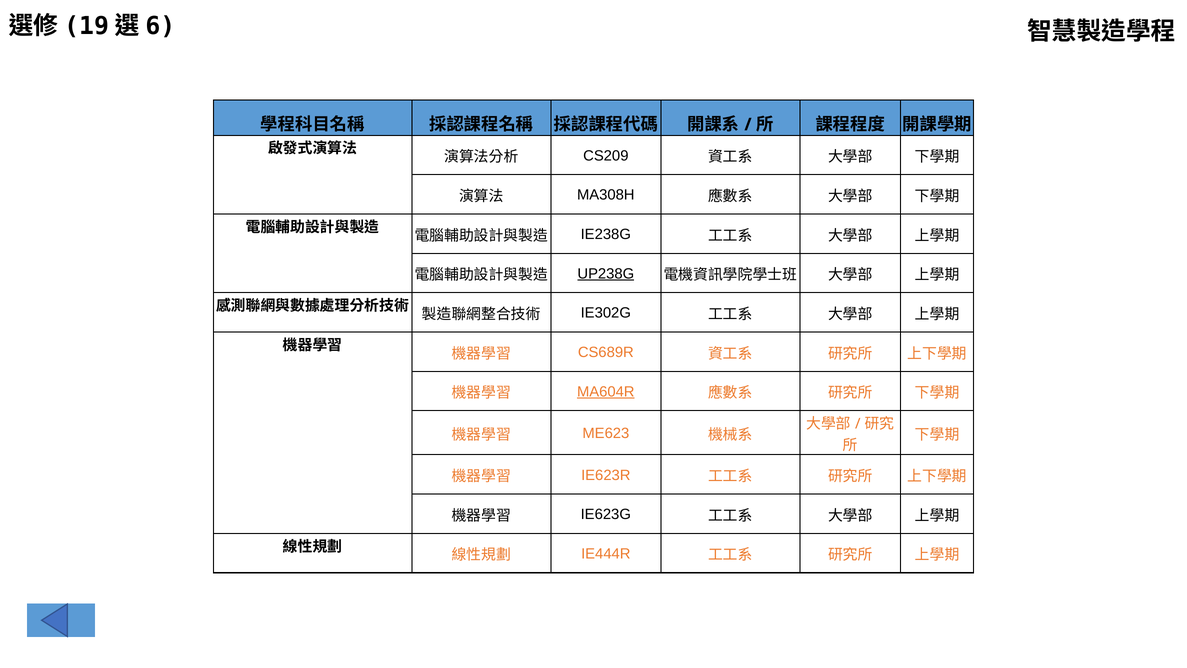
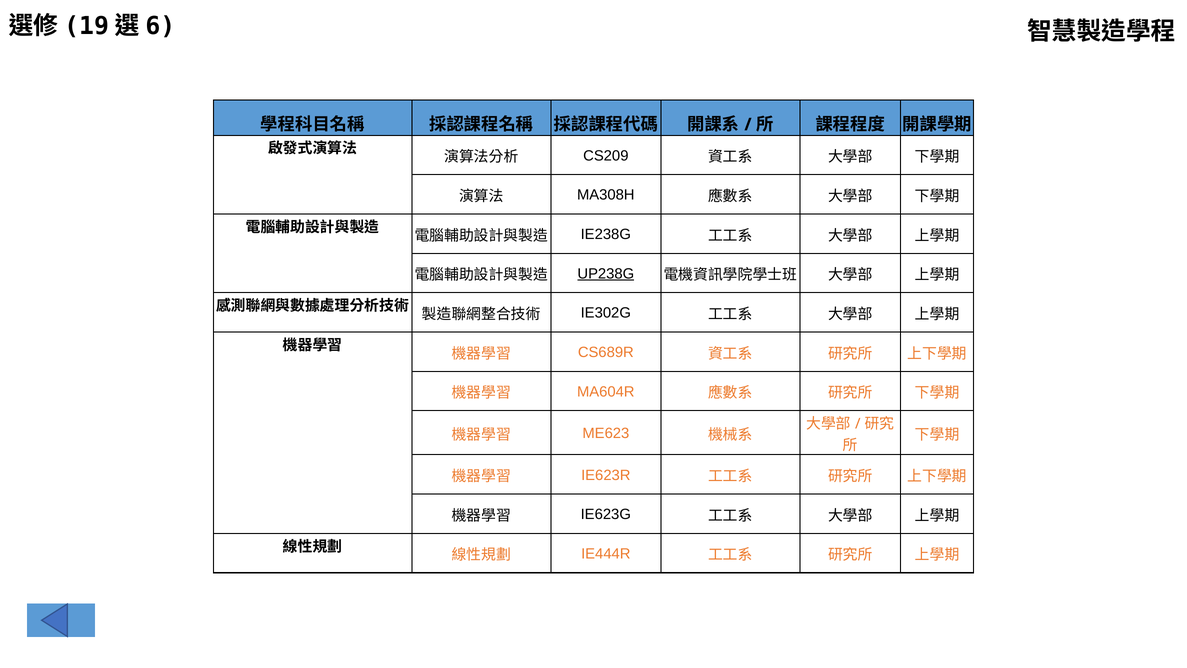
MA604R underline: present -> none
